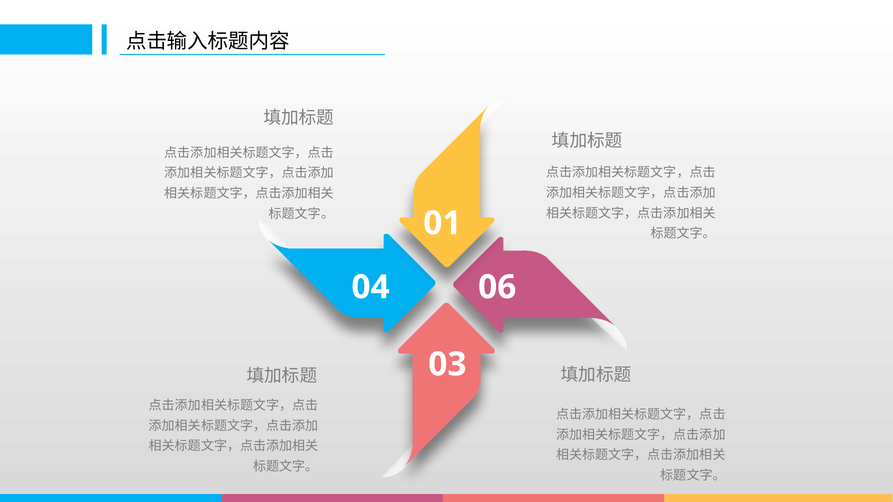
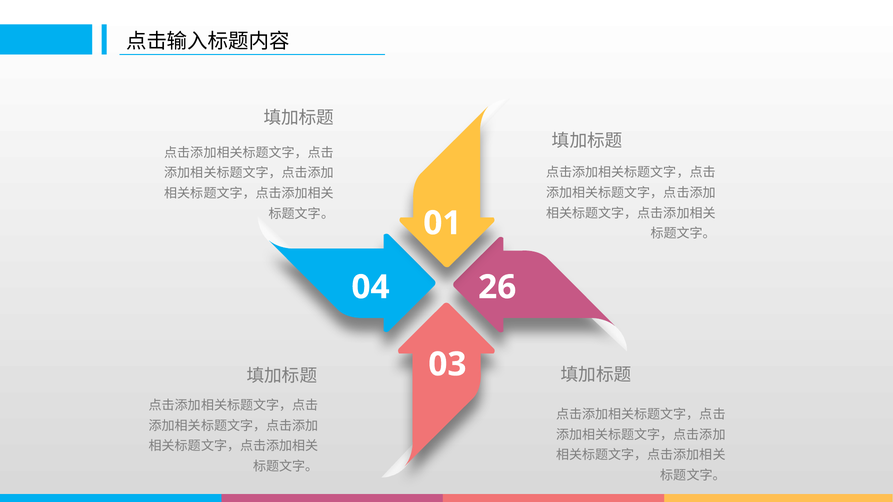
06: 06 -> 26
